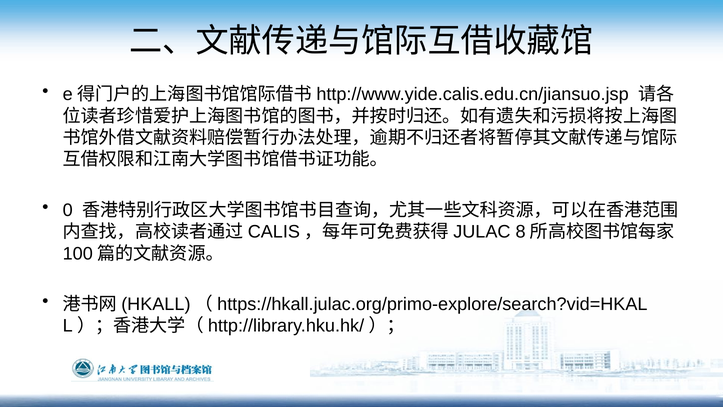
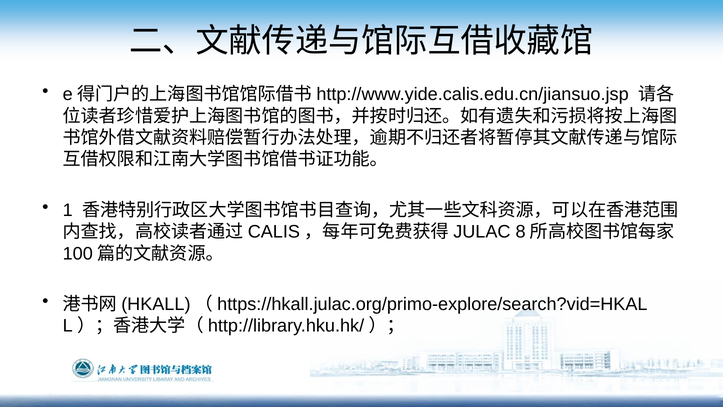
0: 0 -> 1
